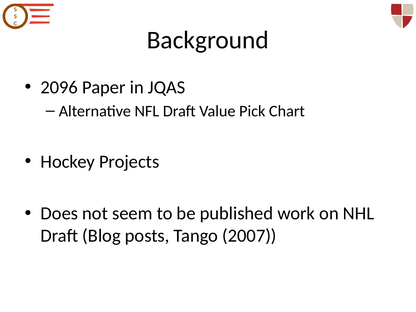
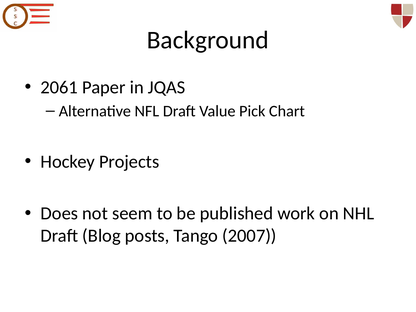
2096: 2096 -> 2061
